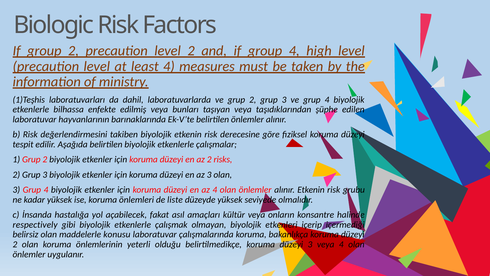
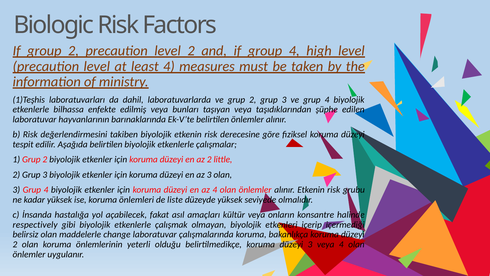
risks: risks -> little
konusu: konusu -> change
